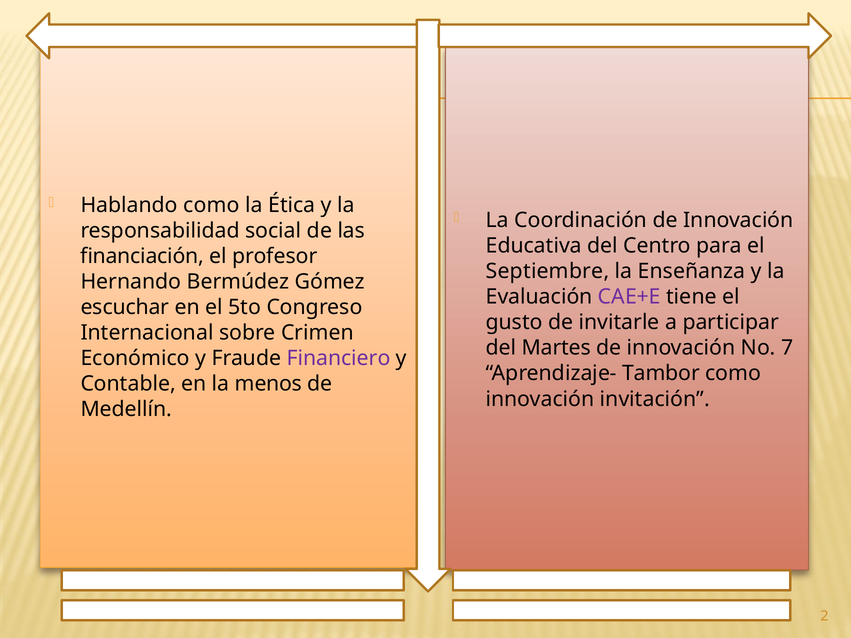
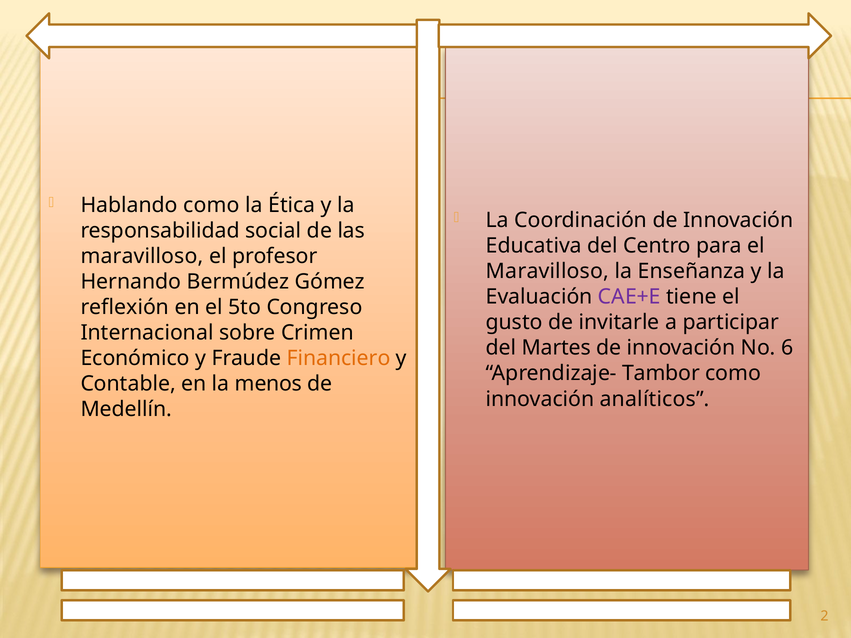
financiación at (142, 256): financiación -> maravilloso
Septiembre at (547, 271): Septiembre -> Maravilloso
escuchar: escuchar -> reflexión
7: 7 -> 6
Financiero colour: purple -> orange
invitación: invitación -> analíticos
